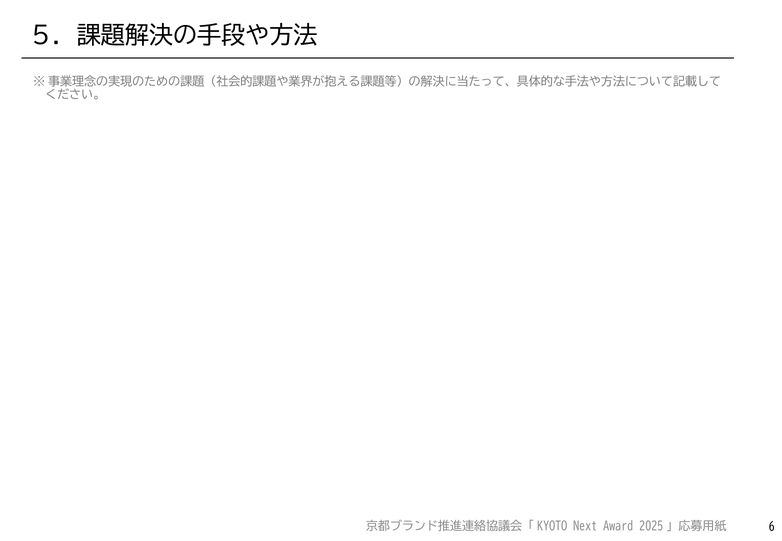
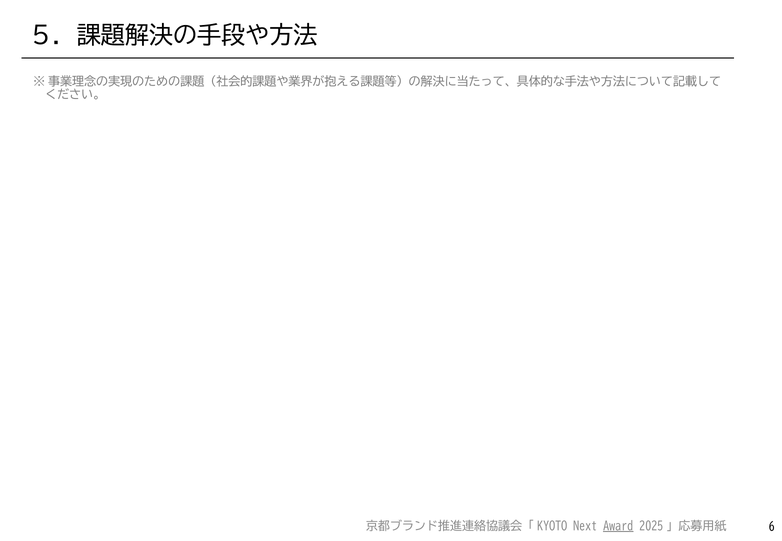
Award underline: none -> present
